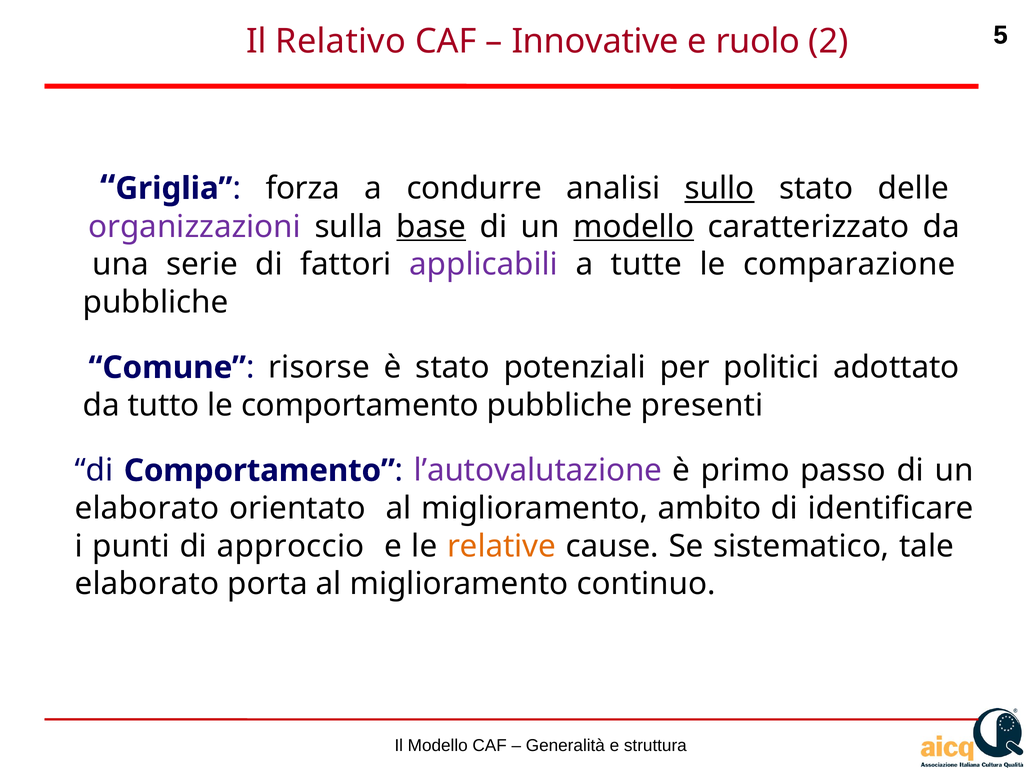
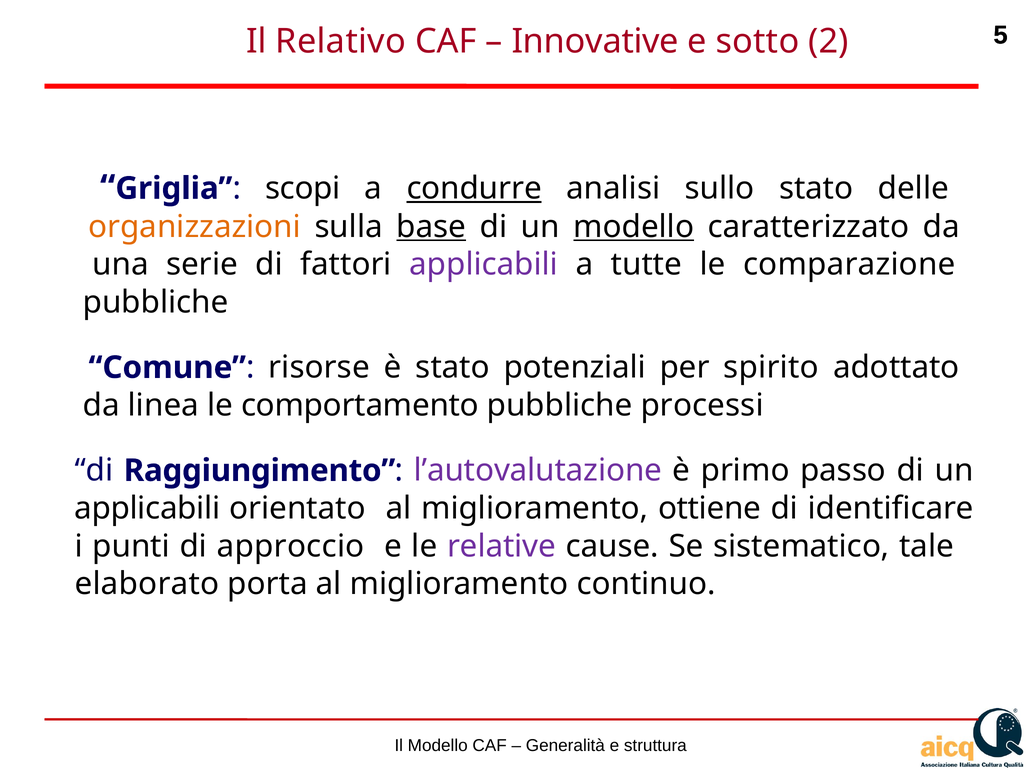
ruolo: ruolo -> sotto
forza: forza -> scopi
condurre underline: none -> present
sullo underline: present -> none
organizzazioni colour: purple -> orange
politici: politici -> spirito
tutto: tutto -> linea
presenti: presenti -> processi
di Comportamento: Comportamento -> Raggiungimento
elaborato at (147, 508): elaborato -> applicabili
ambito: ambito -> ottiene
relative colour: orange -> purple
